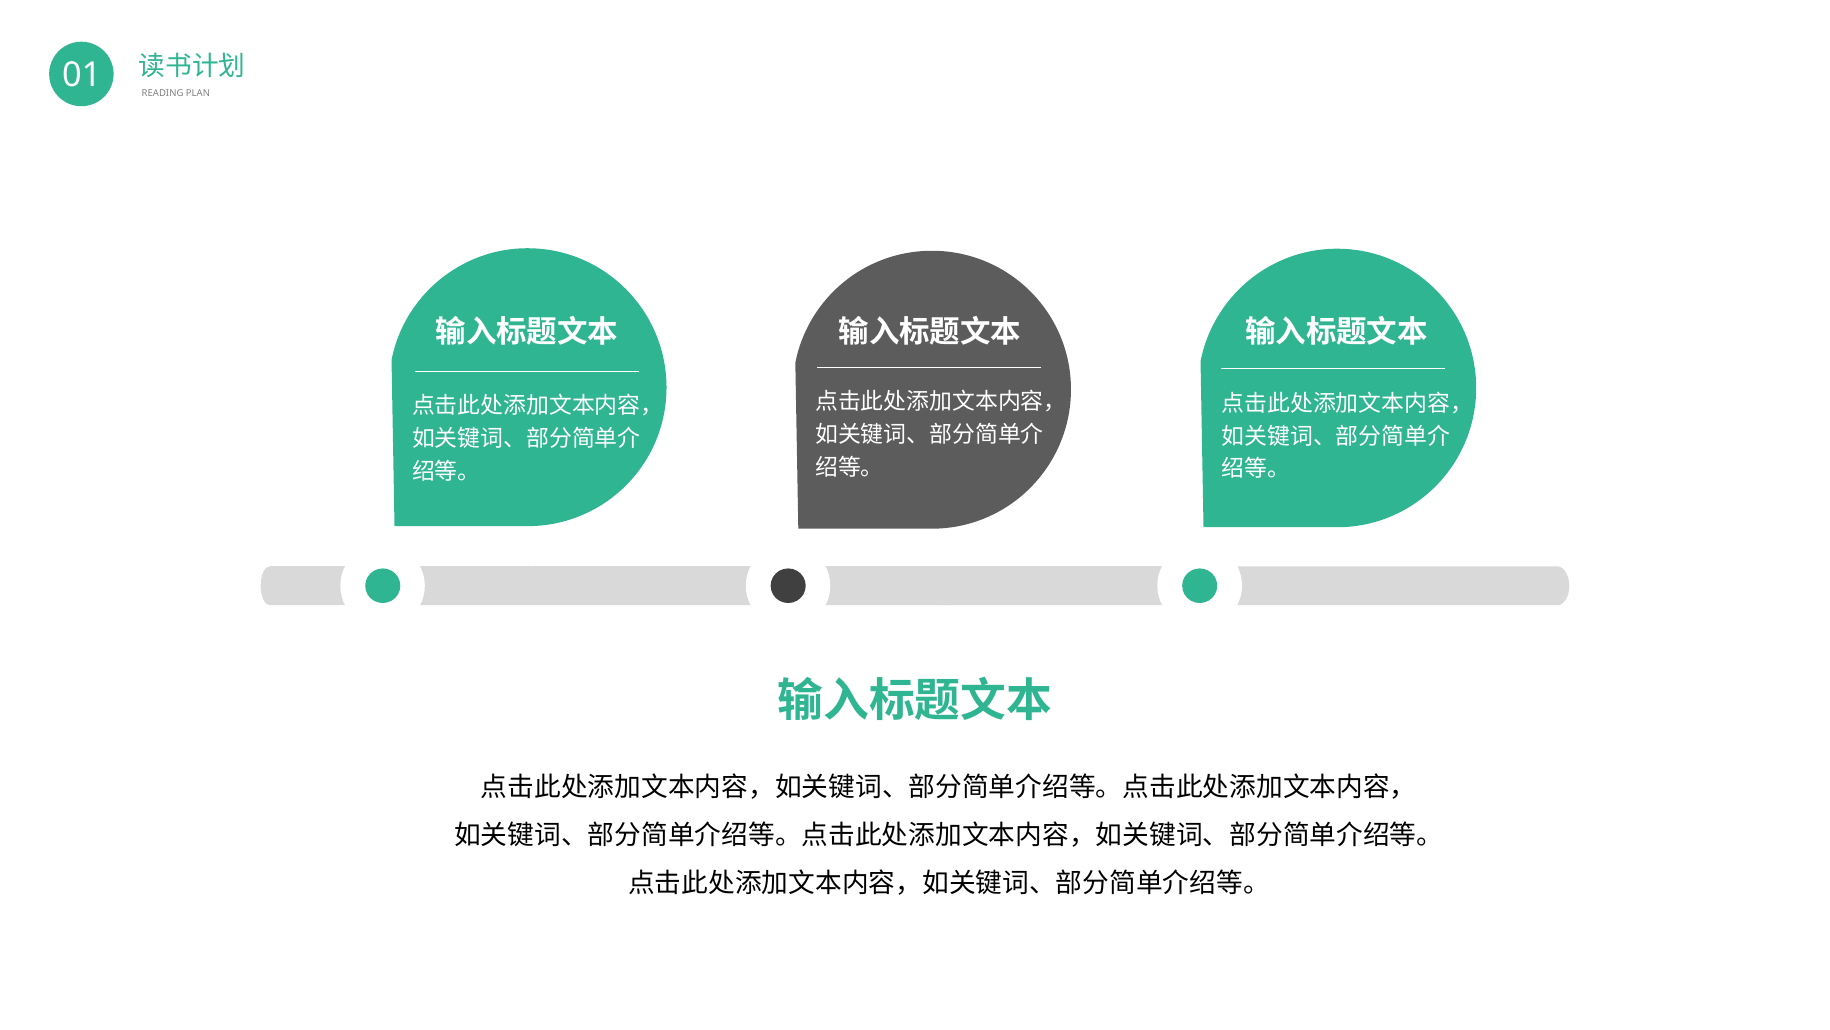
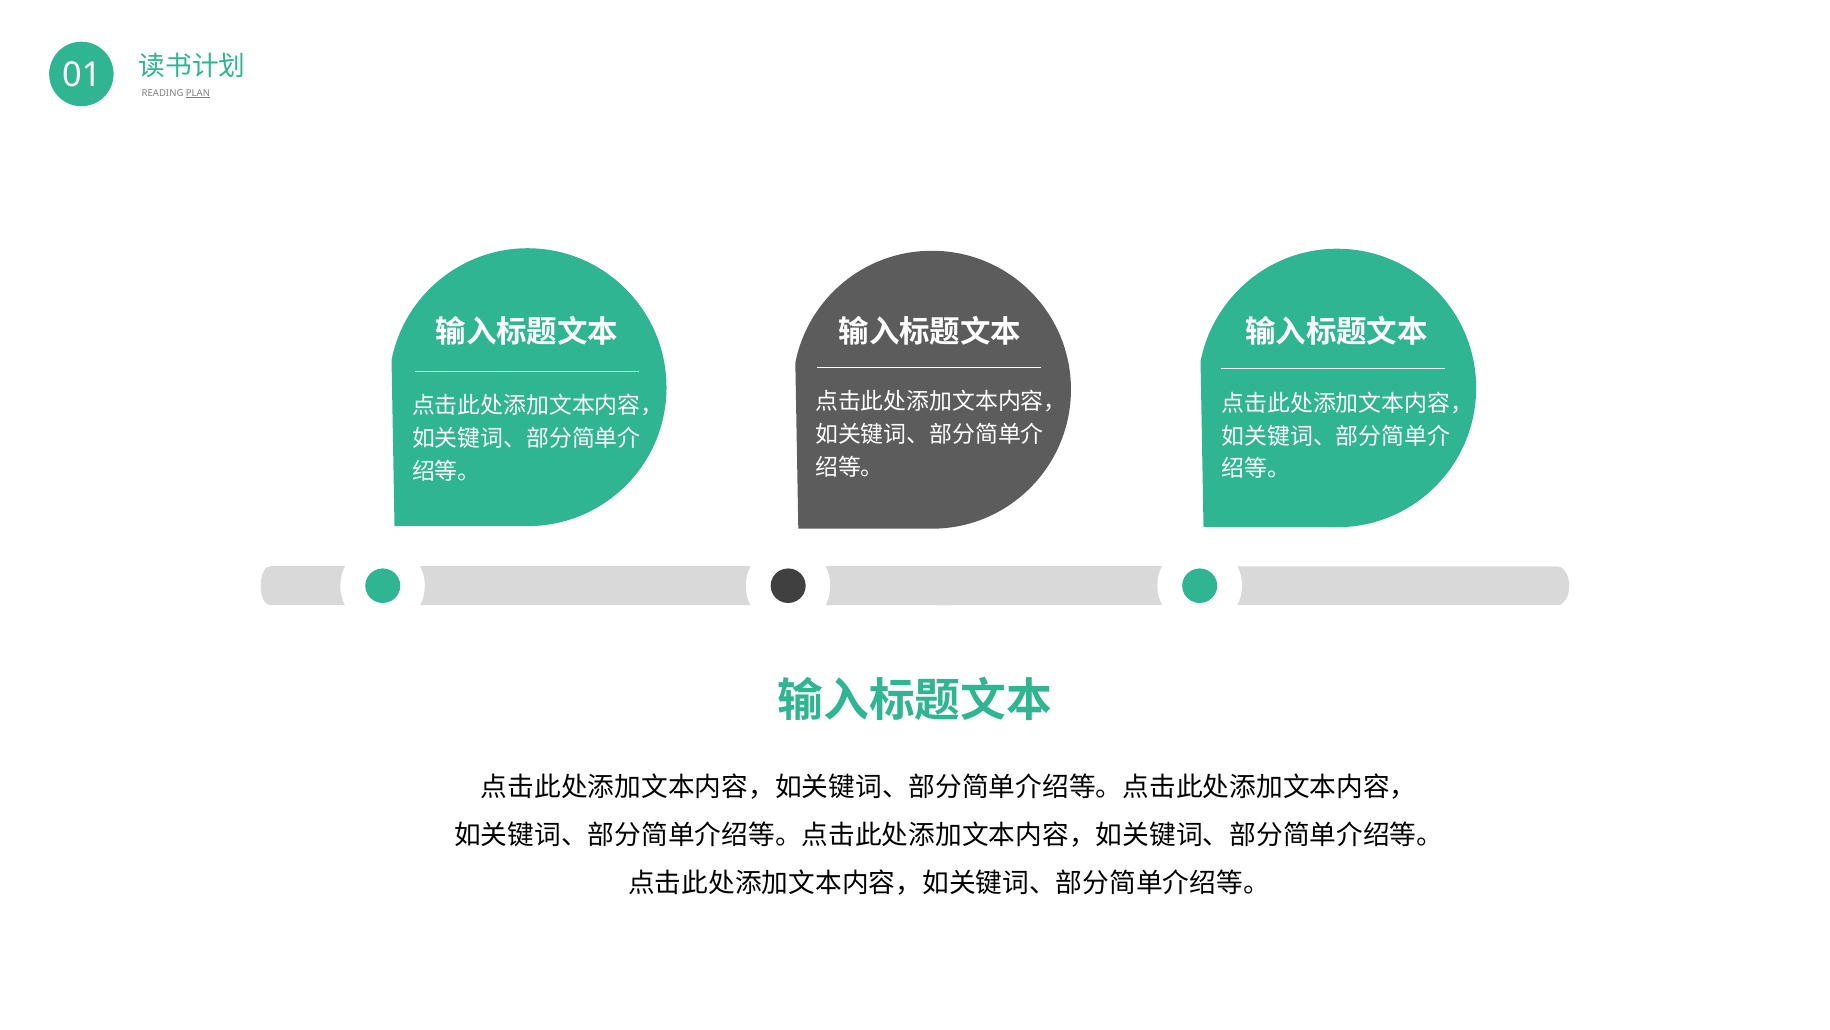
PLAN underline: none -> present
